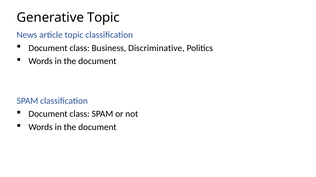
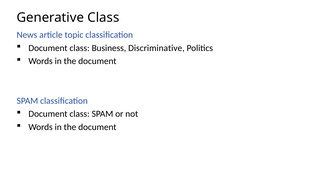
Generative Topic: Topic -> Class
